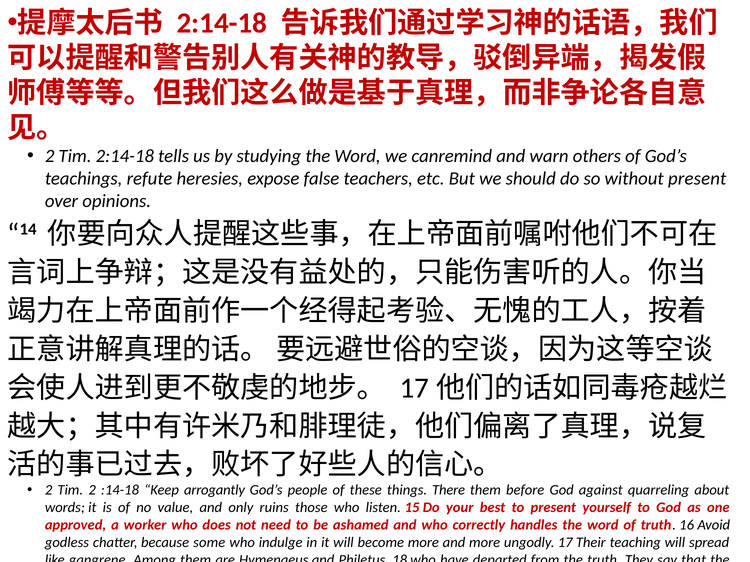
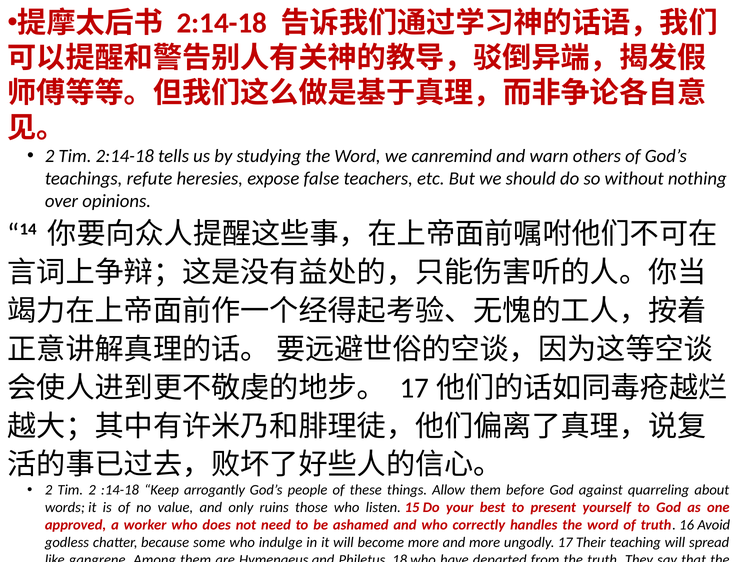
without present: present -> nothing
There: There -> Allow
